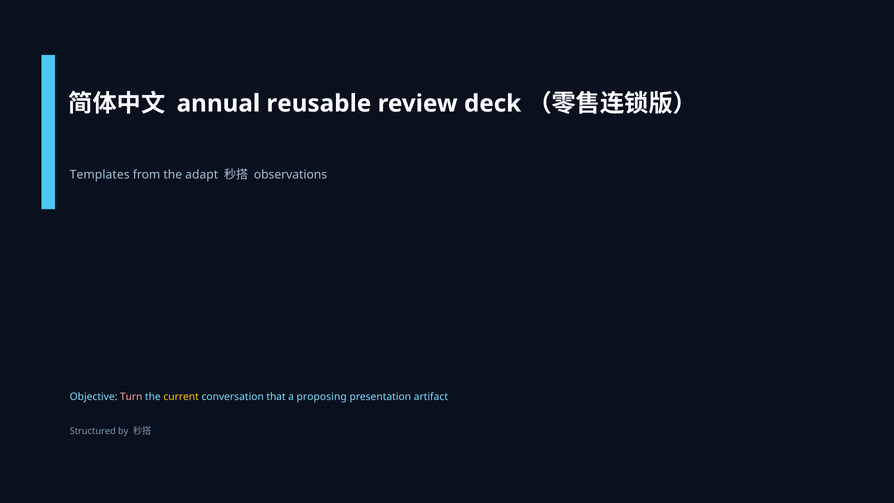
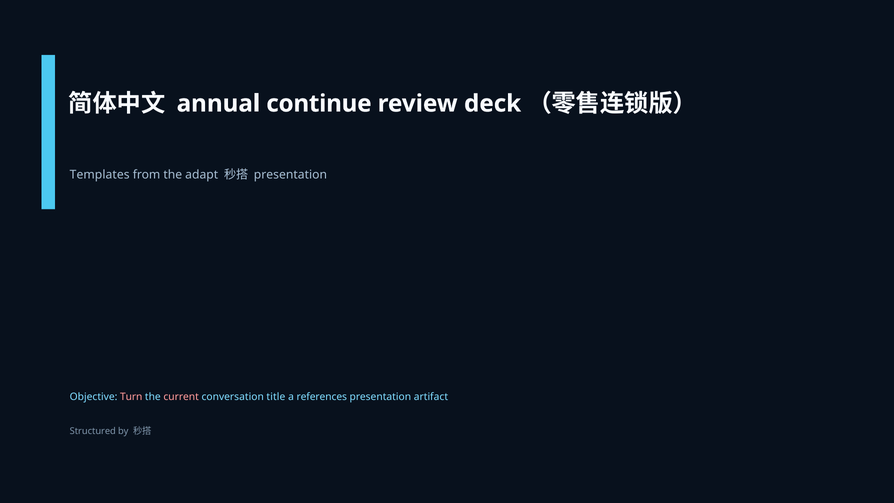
reusable: reusable -> continue
observations at (290, 175): observations -> presentation
current colour: yellow -> pink
that: that -> title
proposing: proposing -> references
